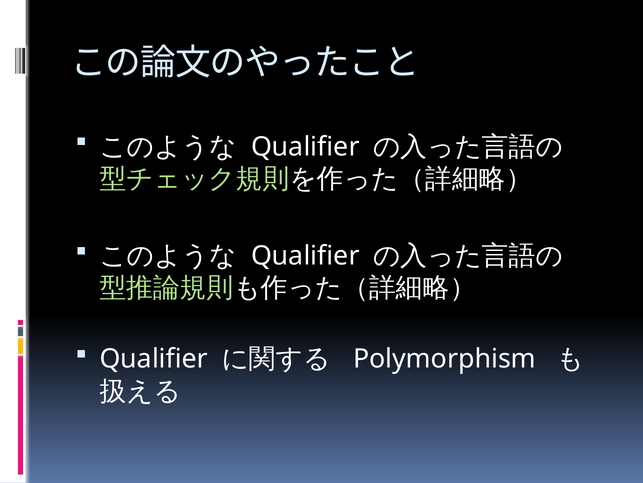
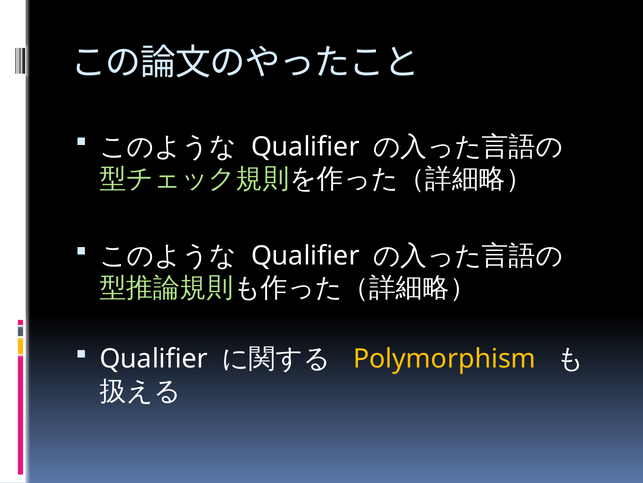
Polymorphism colour: white -> yellow
